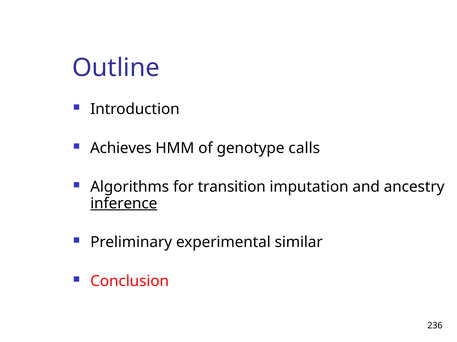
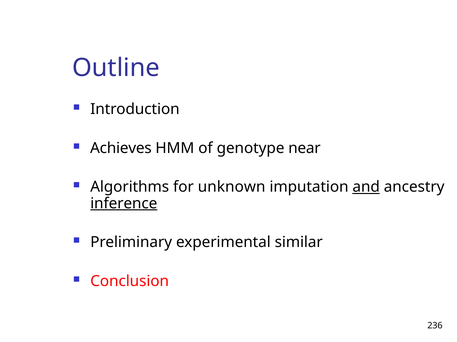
calls: calls -> near
transition: transition -> unknown
and underline: none -> present
